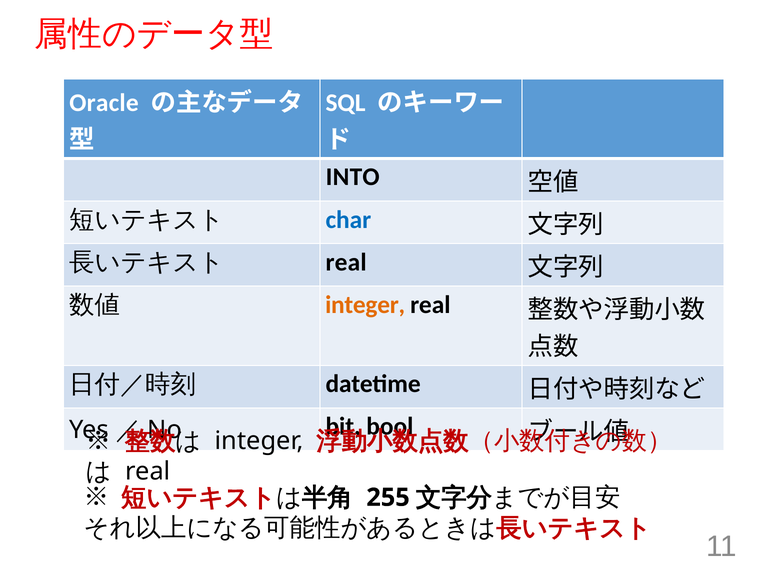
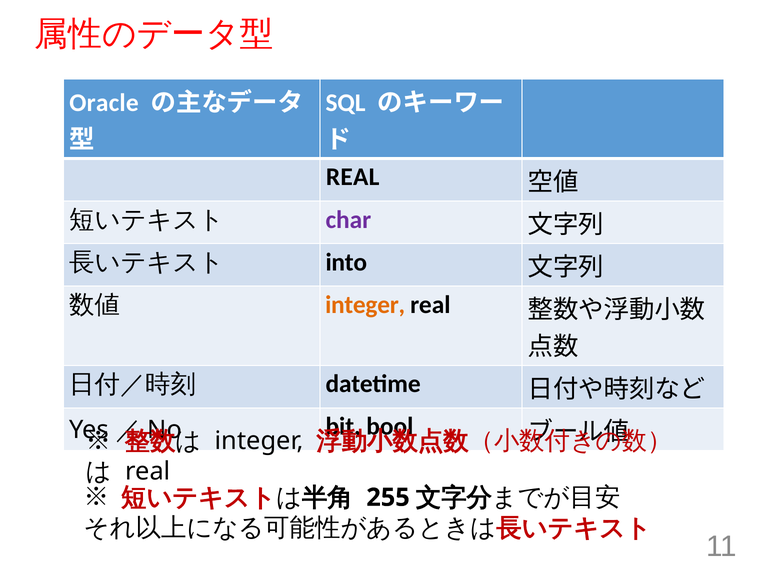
INTO at (353, 177): INTO -> REAL
char colour: blue -> purple
real at (346, 262): real -> into
